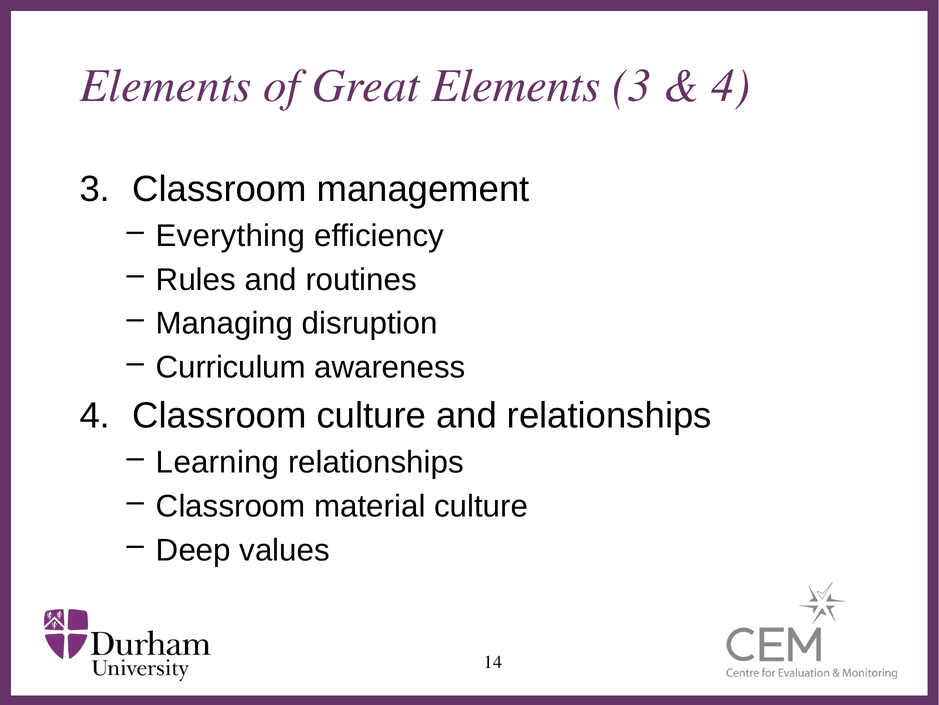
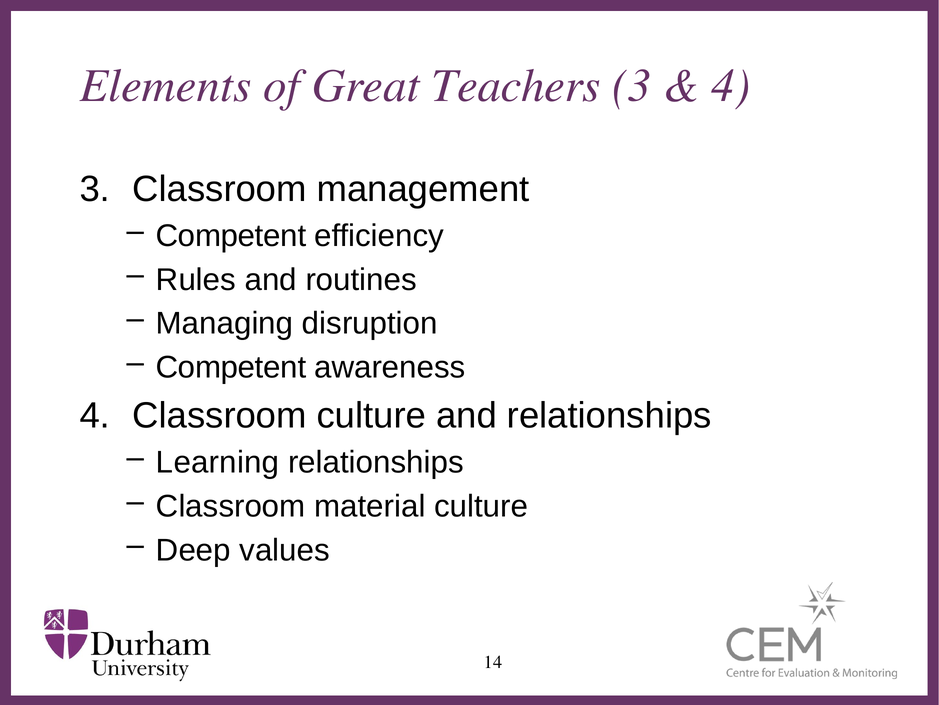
Great Elements: Elements -> Teachers
Everything at (231, 236): Everything -> Competent
Curriculum at (231, 367): Curriculum -> Competent
